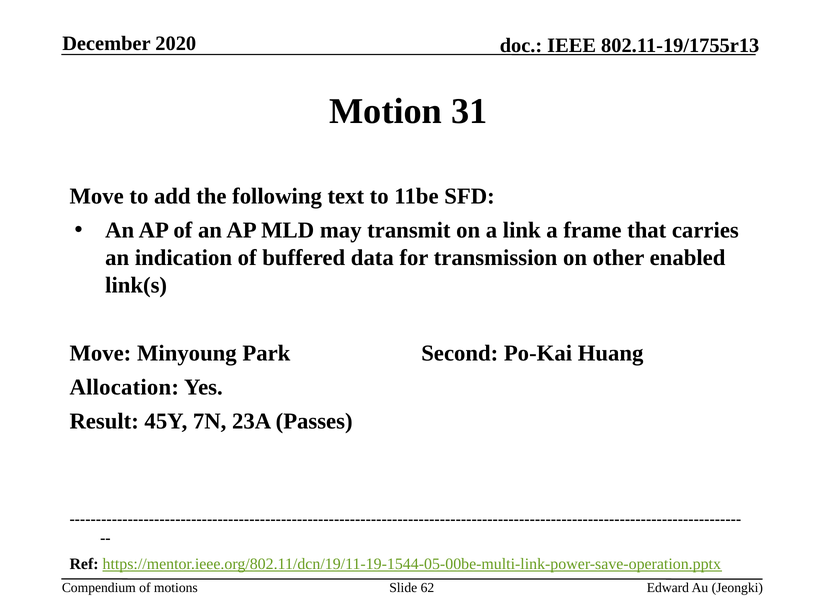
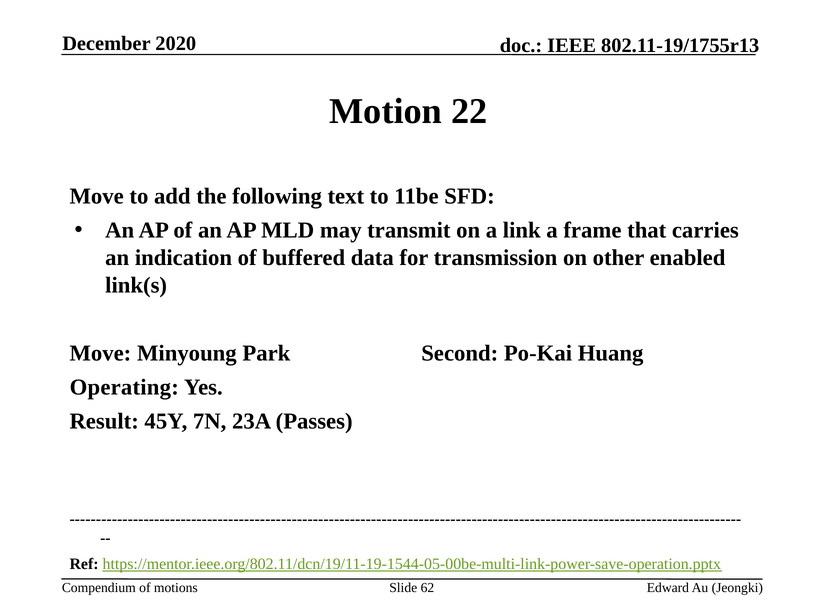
31: 31 -> 22
Allocation: Allocation -> Operating
